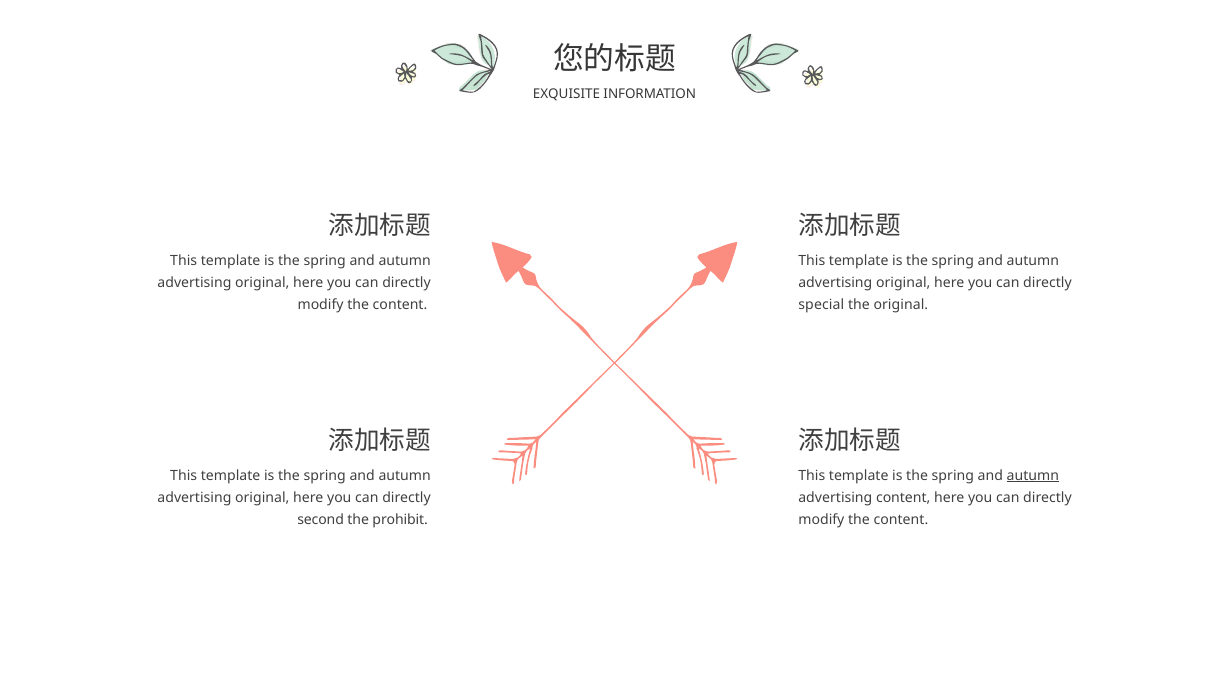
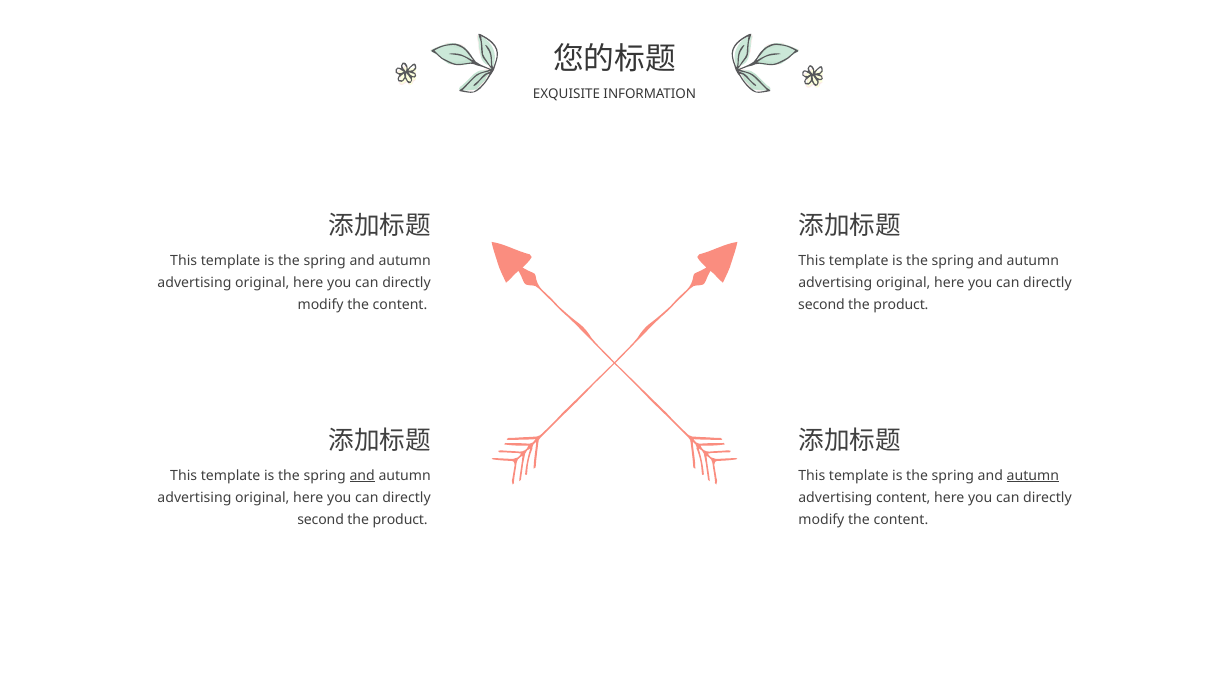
special at (821, 305): special -> second
original at (901, 305): original -> product
and at (362, 475) underline: none -> present
prohibit at (400, 519): prohibit -> product
